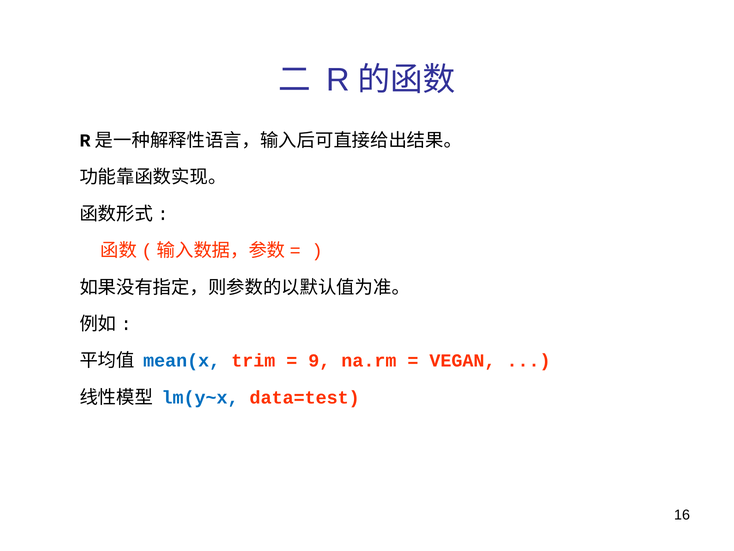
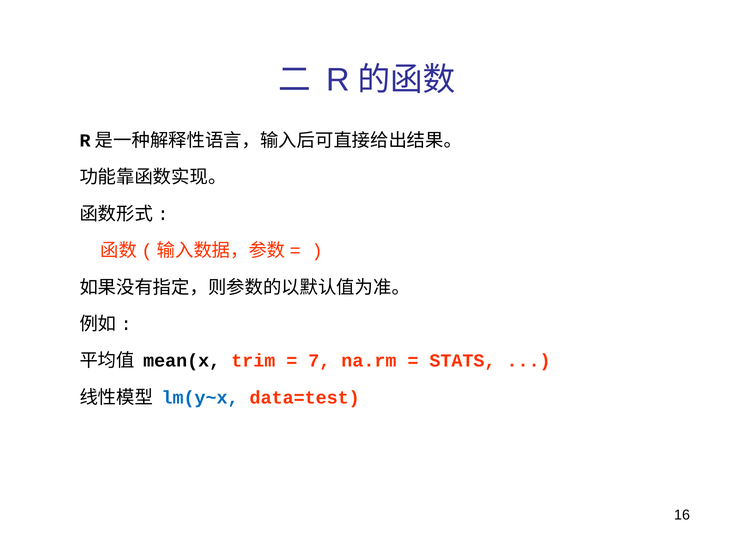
mean(x colour: blue -> black
9: 9 -> 7
VEGAN: VEGAN -> STATS
